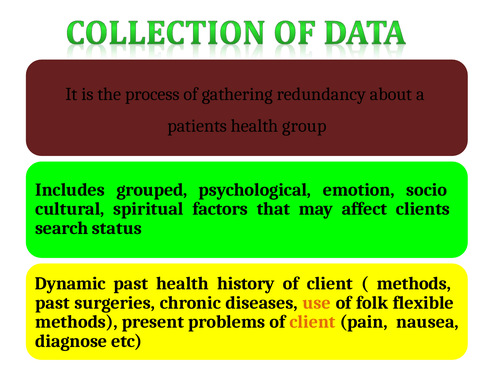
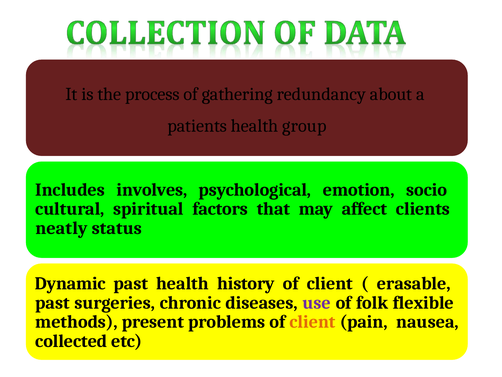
grouped: grouped -> involves
search: search -> neatly
methods at (414, 283): methods -> erasable
use colour: orange -> purple
diagnose: diagnose -> collected
